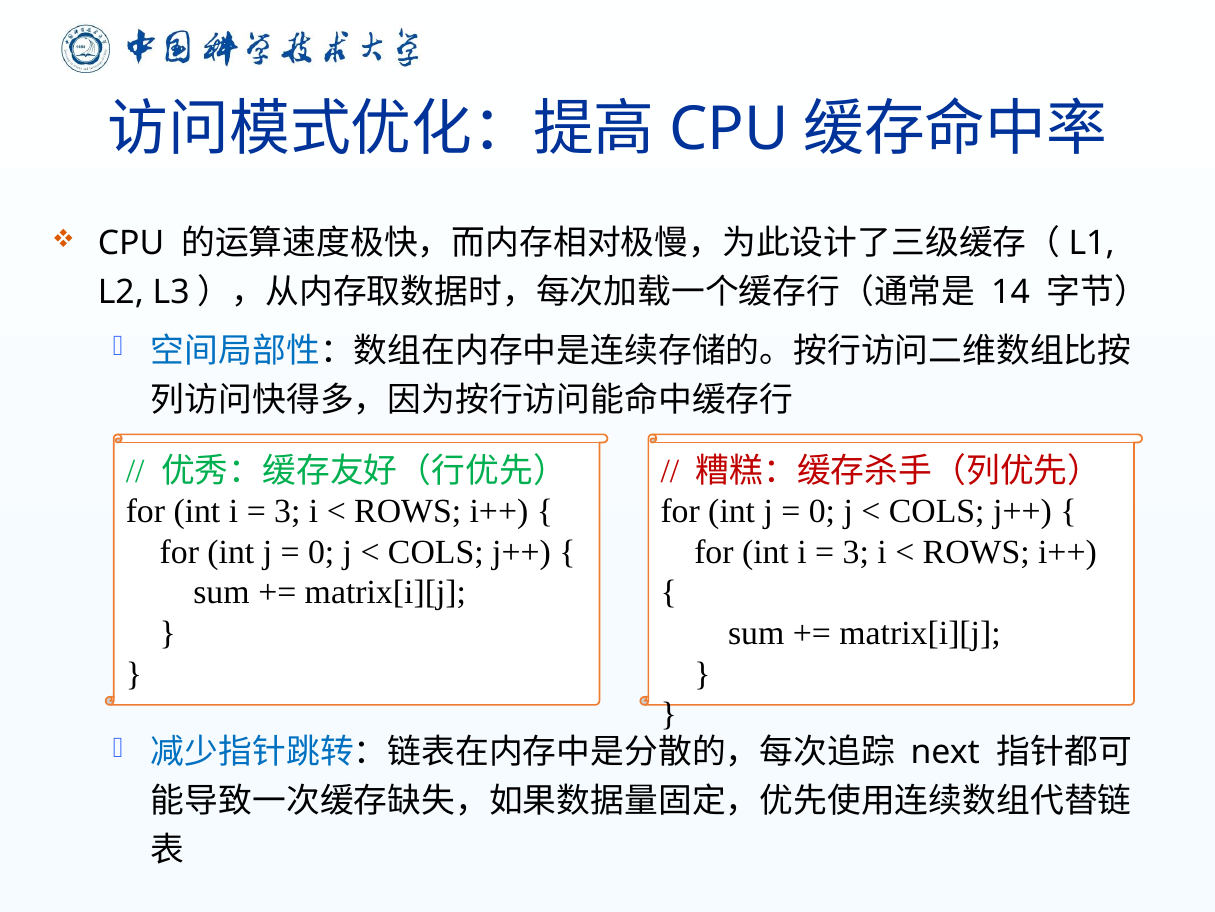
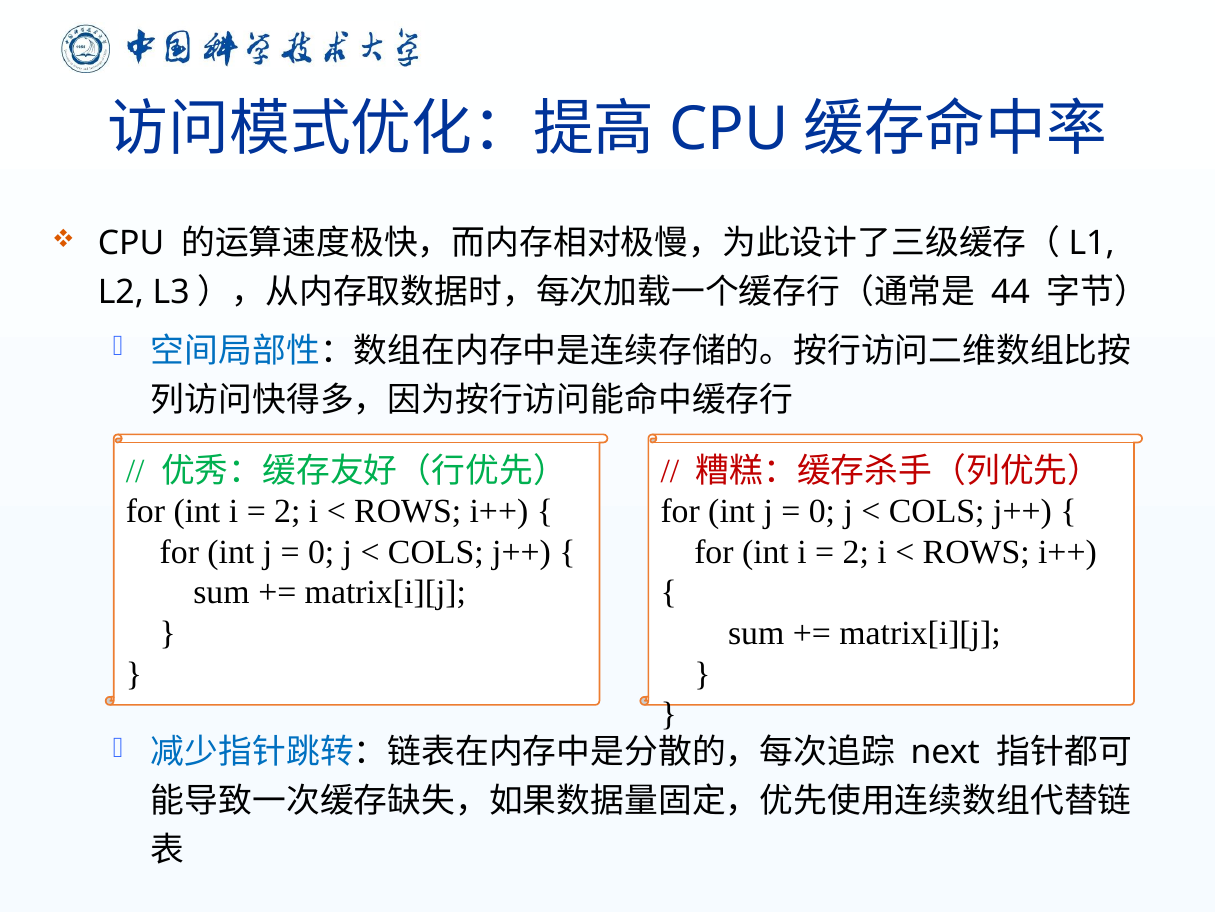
14: 14 -> 44
3 at (287, 511): 3 -> 2
3 at (856, 552): 3 -> 2
